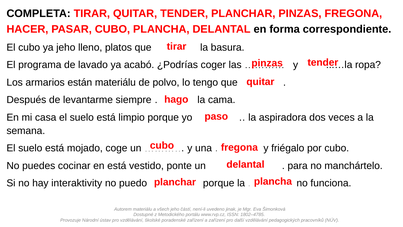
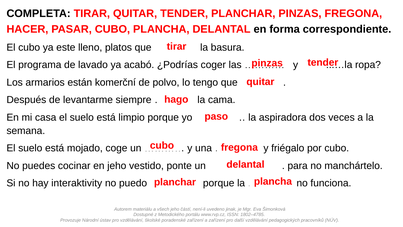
ya jeho: jeho -> este
están materiálu: materiálu -> komerční
en está: está -> jeho
